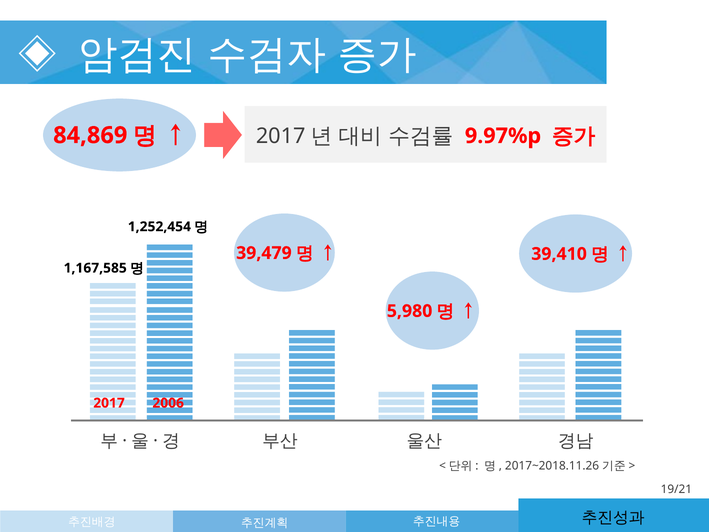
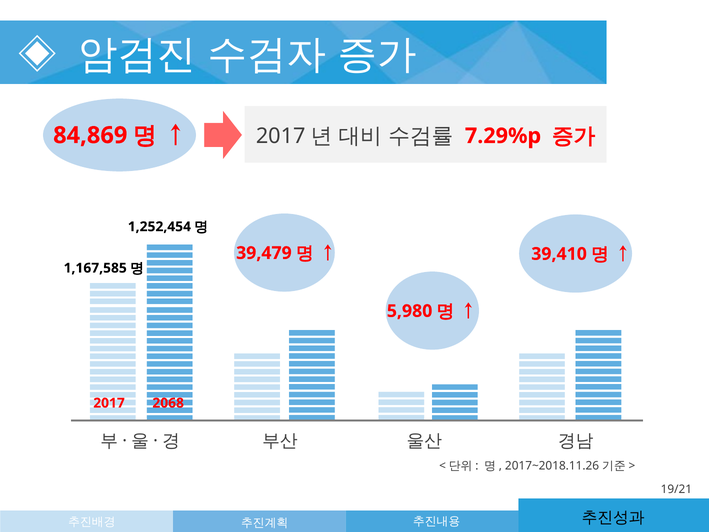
9.97%p: 9.97%p -> 7.29%p
2006: 2006 -> 2068
